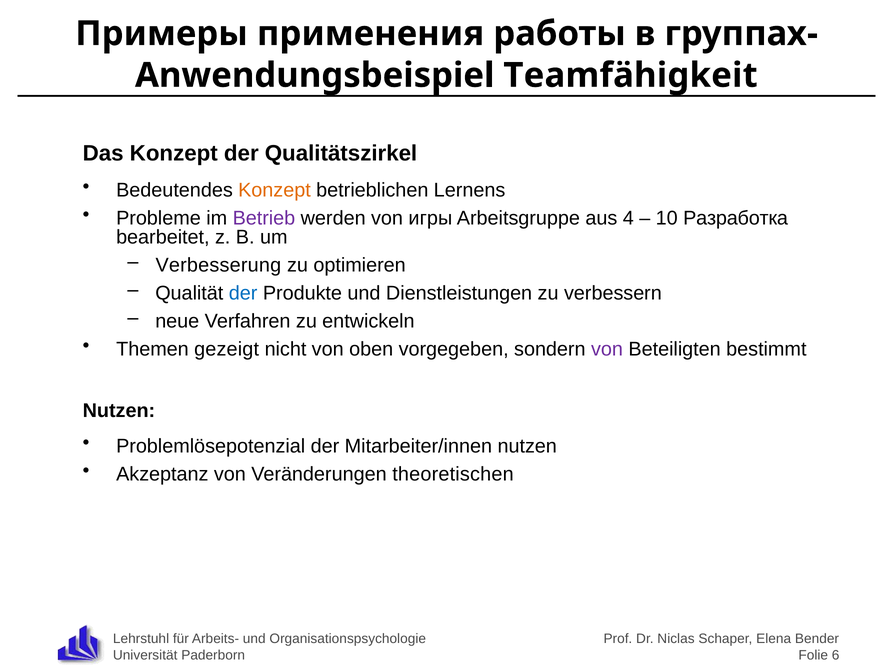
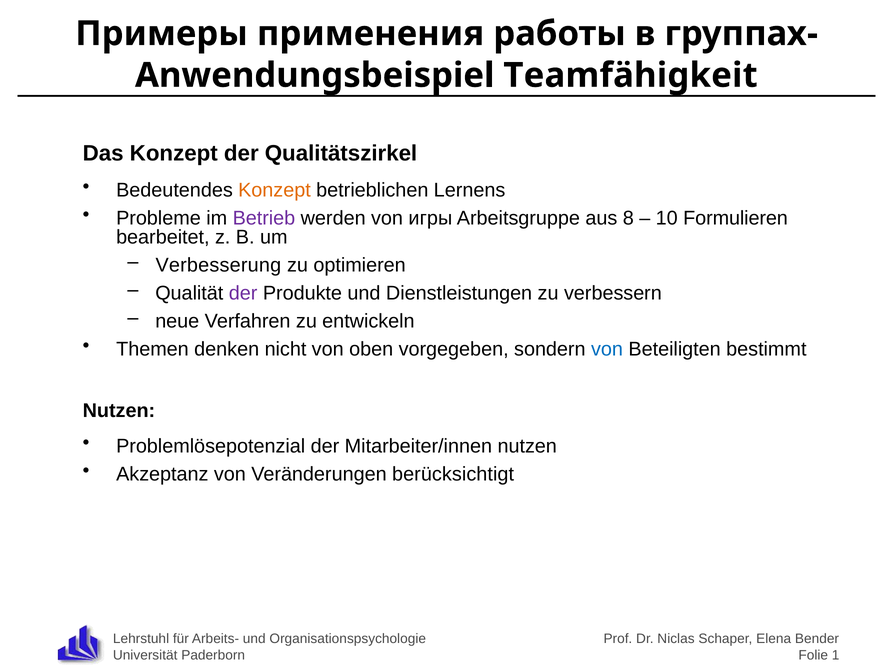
4: 4 -> 8
Разработка: Разработка -> Formulieren
der at (243, 293) colour: blue -> purple
gezeigt: gezeigt -> denken
von at (607, 349) colour: purple -> blue
theoretischen: theoretischen -> berücksichtigt
6: 6 -> 1
